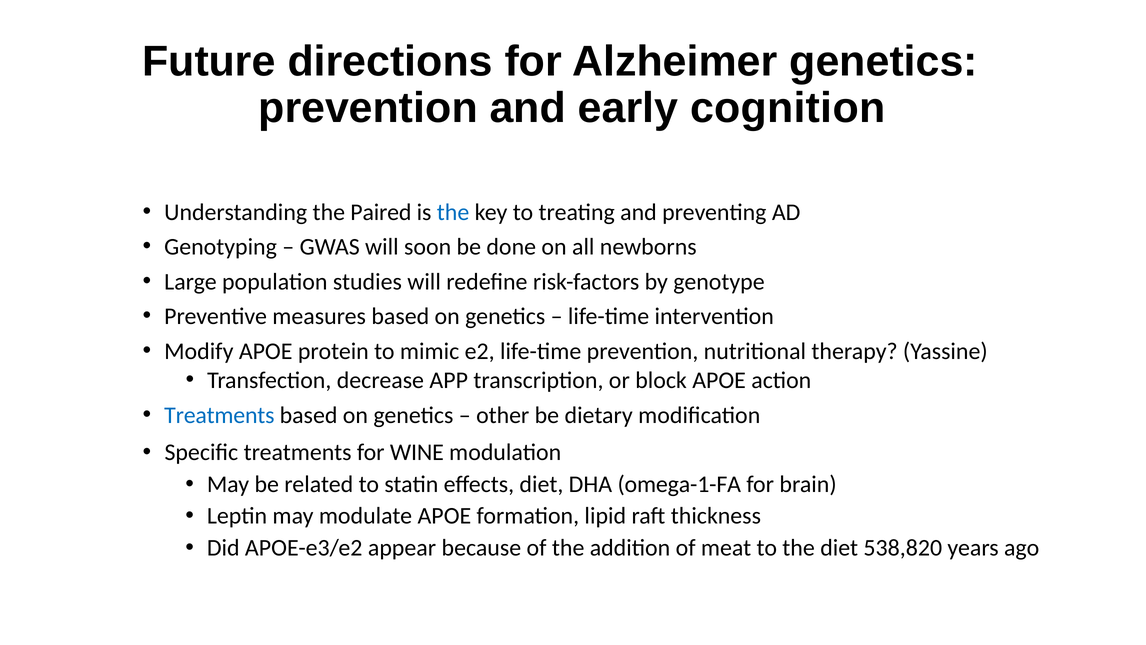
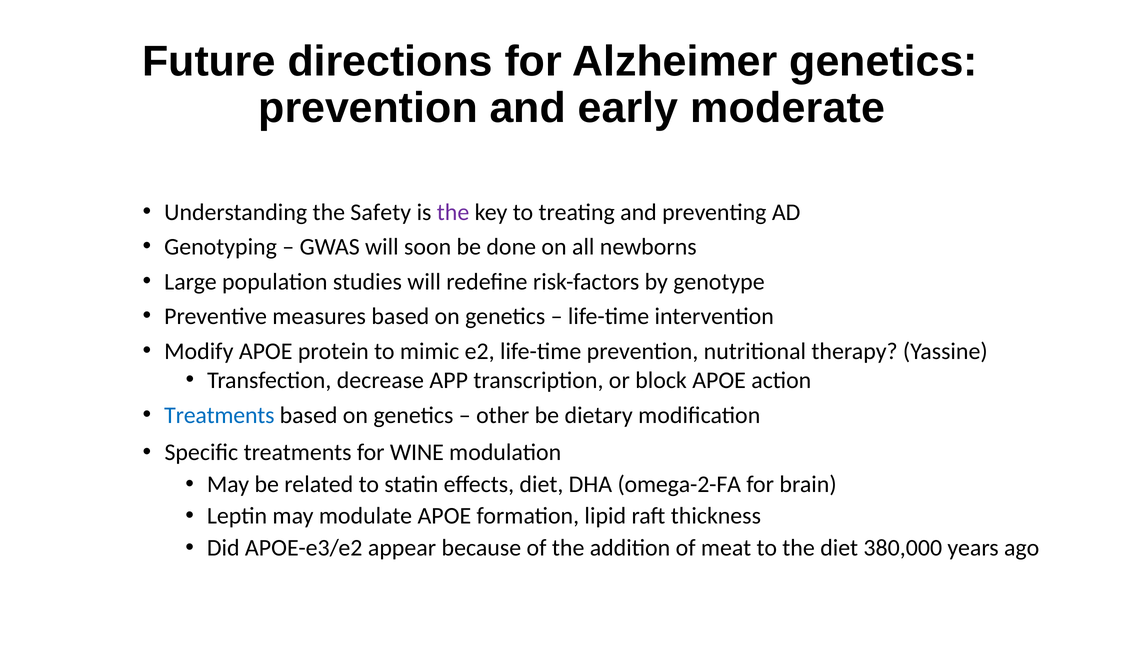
cognition: cognition -> moderate
Paired: Paired -> Safety
the at (453, 212) colour: blue -> purple
omega-1-FA: omega-1-FA -> omega-2-FA
538,820: 538,820 -> 380,000
